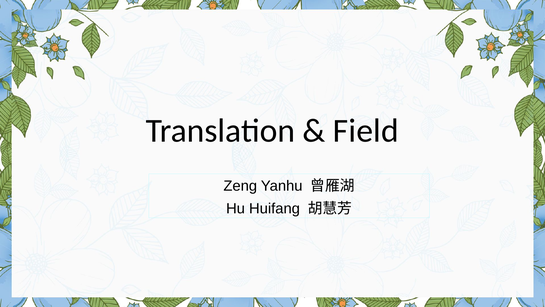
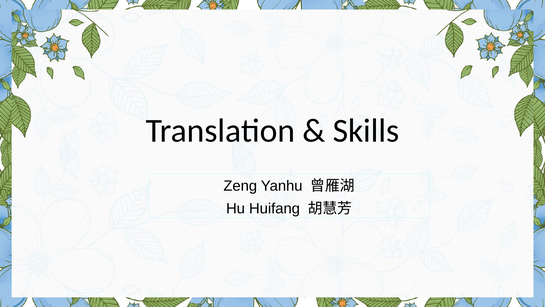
Field: Field -> Skills
